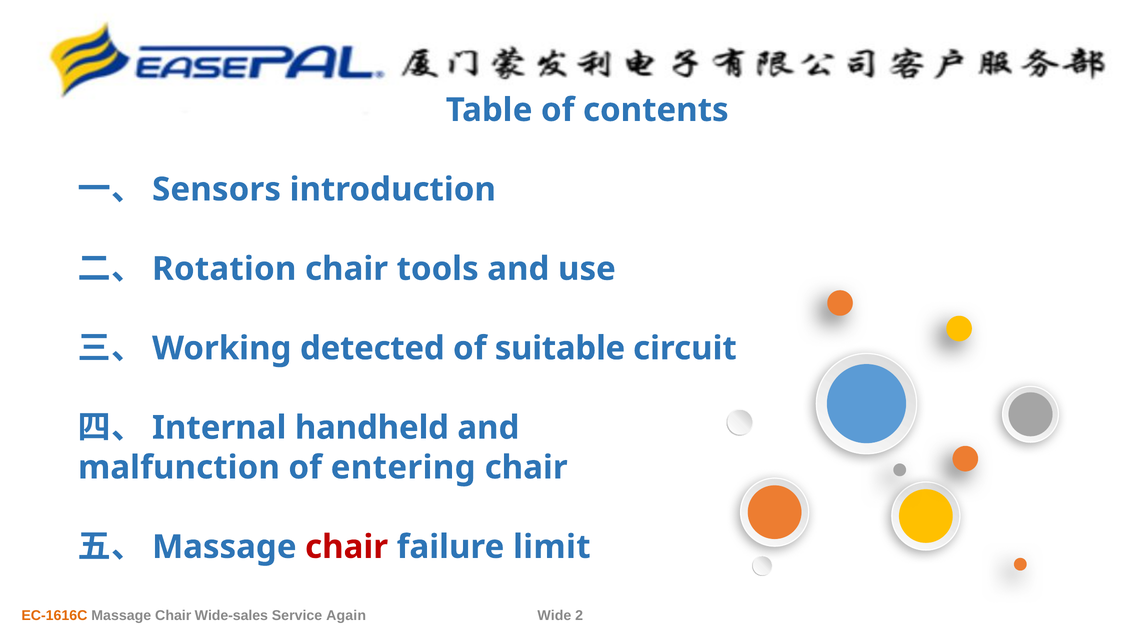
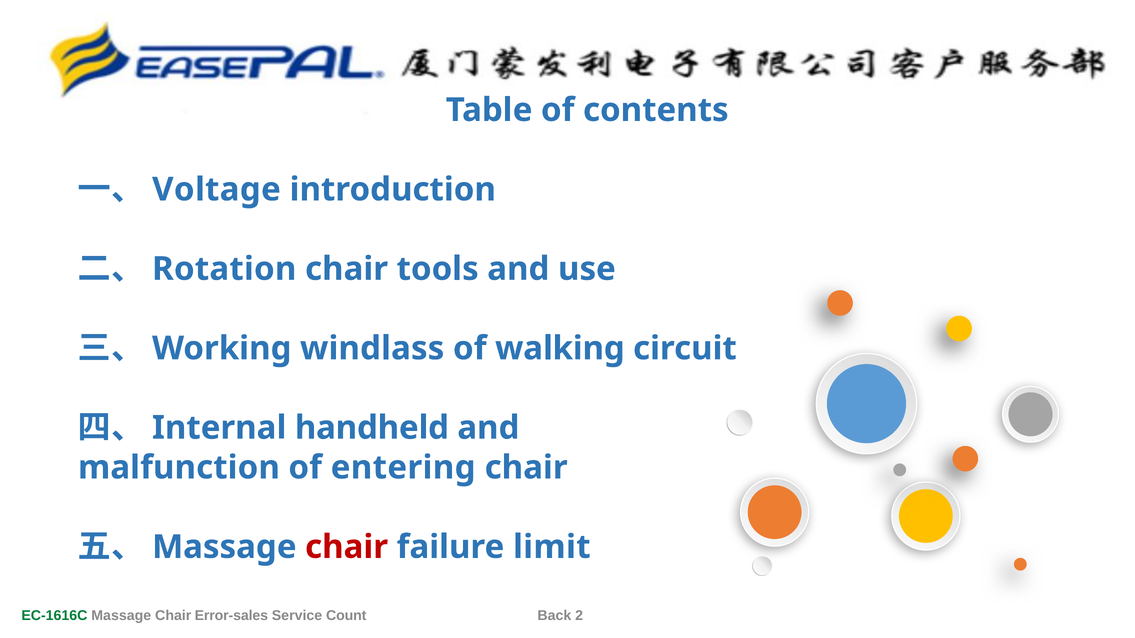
Sensors: Sensors -> Voltage
detected: detected -> windlass
suitable: suitable -> walking
EC-1616C colour: orange -> green
Wide-sales: Wide-sales -> Error-sales
Again: Again -> Count
Wide: Wide -> Back
